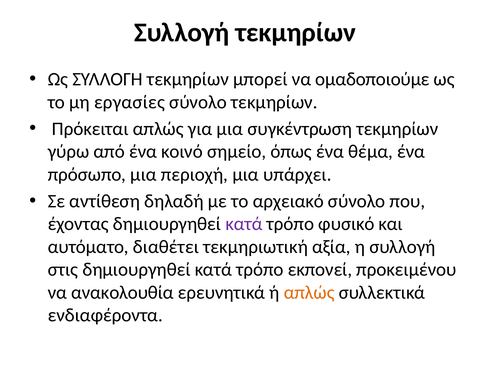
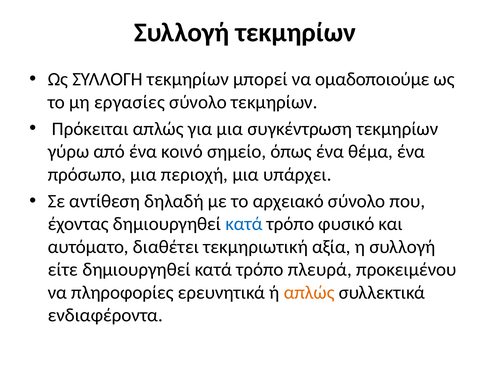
κατά at (244, 224) colour: purple -> blue
στις: στις -> είτε
εκπονεί: εκπονεί -> πλευρά
ανακολουθία: ανακολουθία -> πληροφορίες
